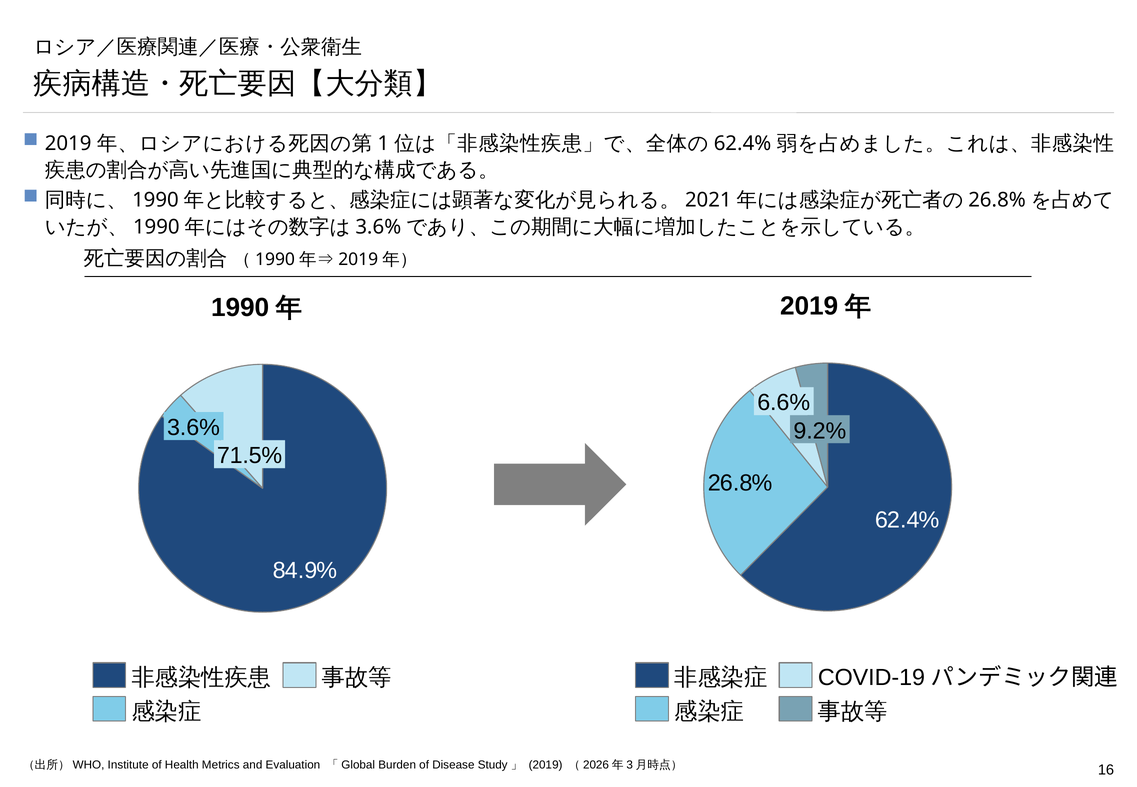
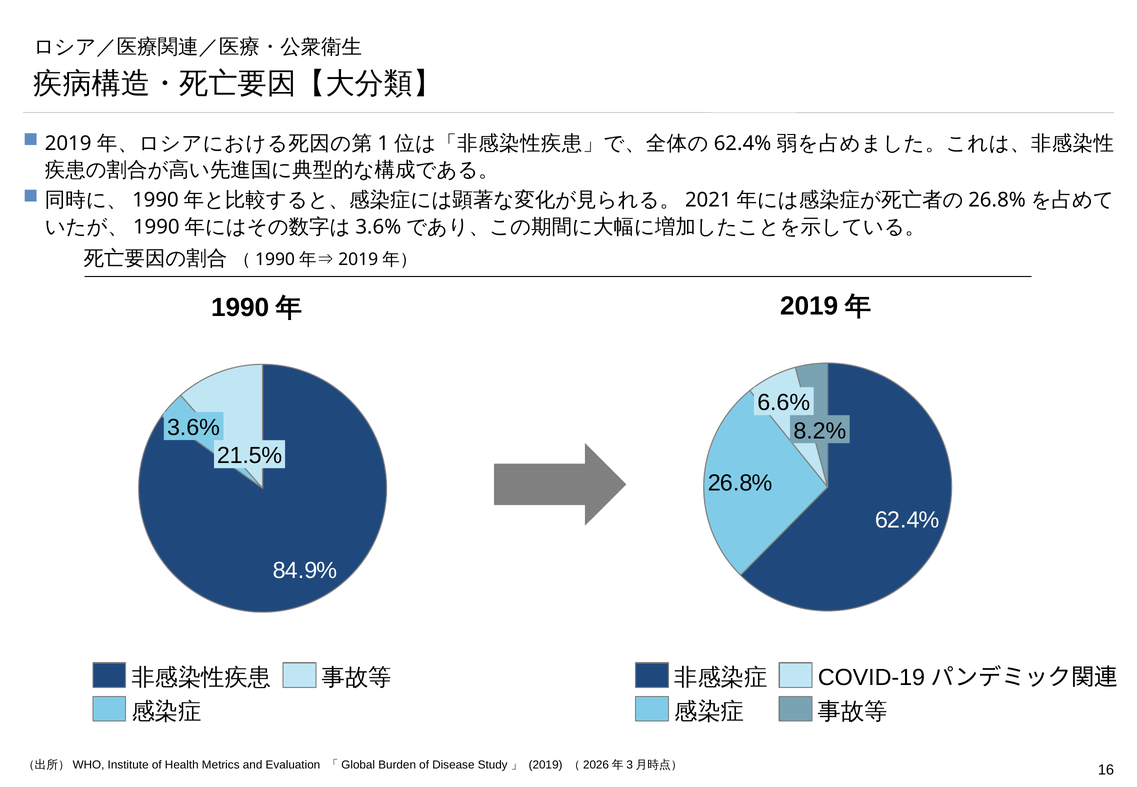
9.2%: 9.2% -> 8.2%
71.5%: 71.5% -> 21.5%
